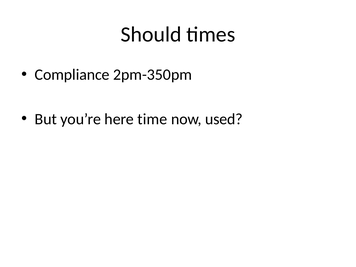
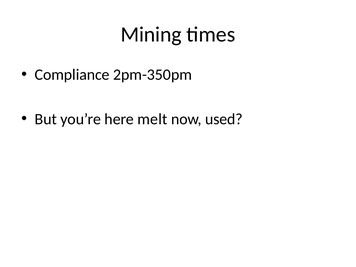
Should: Should -> Mining
time: time -> melt
